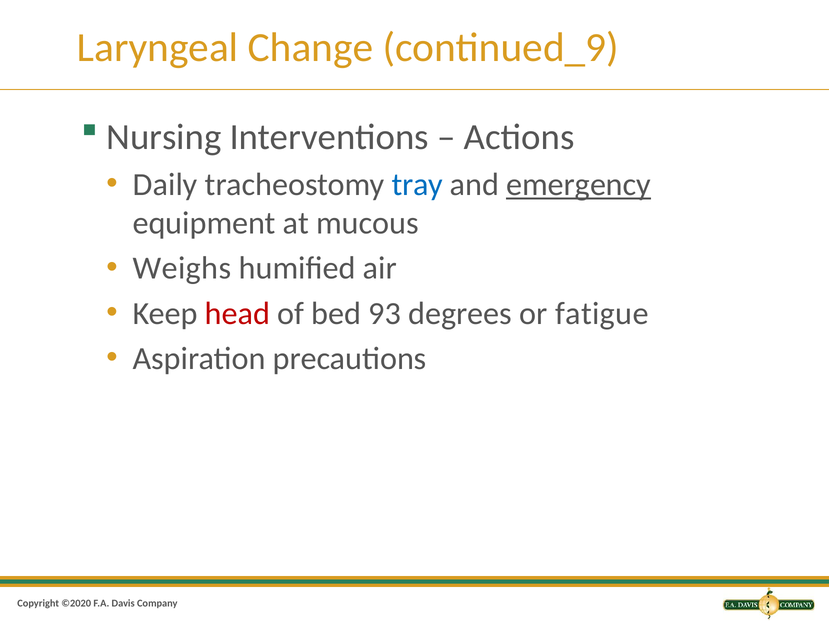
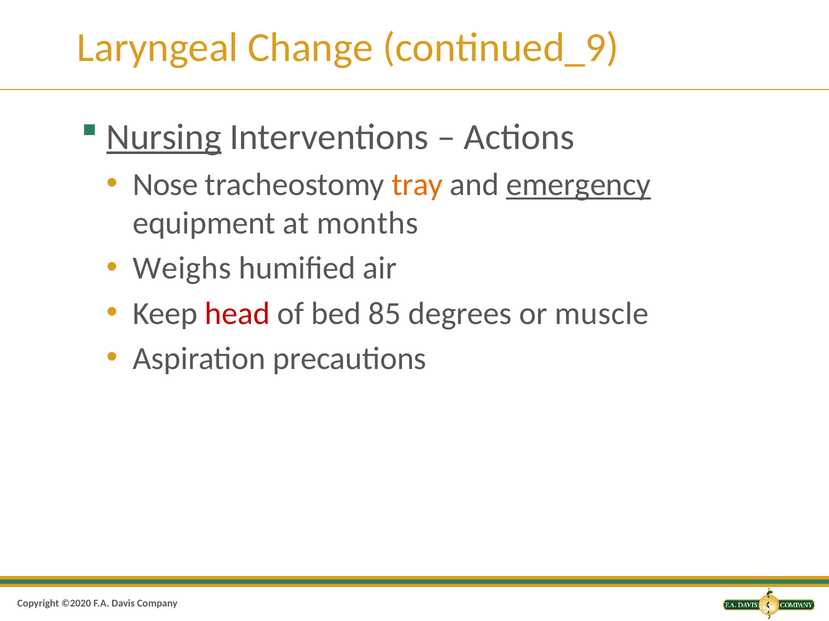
Nursing underline: none -> present
Daily: Daily -> Nose
tray colour: blue -> orange
mucous: mucous -> months
93: 93 -> 85
fatigue: fatigue -> muscle
